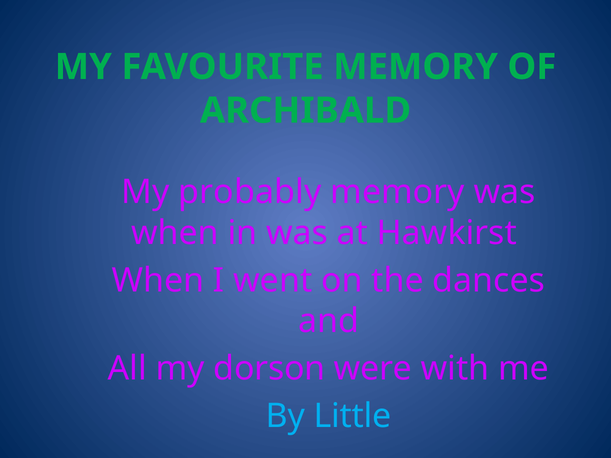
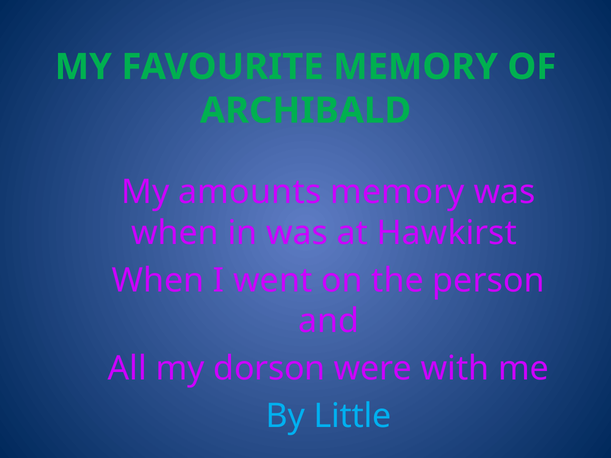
probably: probably -> amounts
dances: dances -> person
